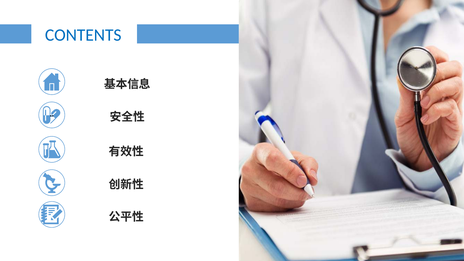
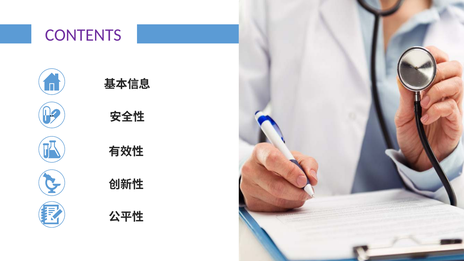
CONTENTS colour: blue -> purple
